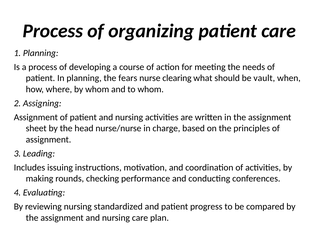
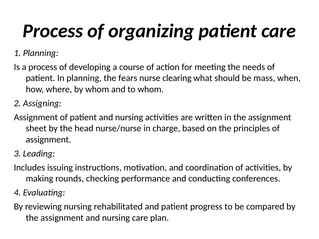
vault: vault -> mass
standardized: standardized -> rehabilitated
